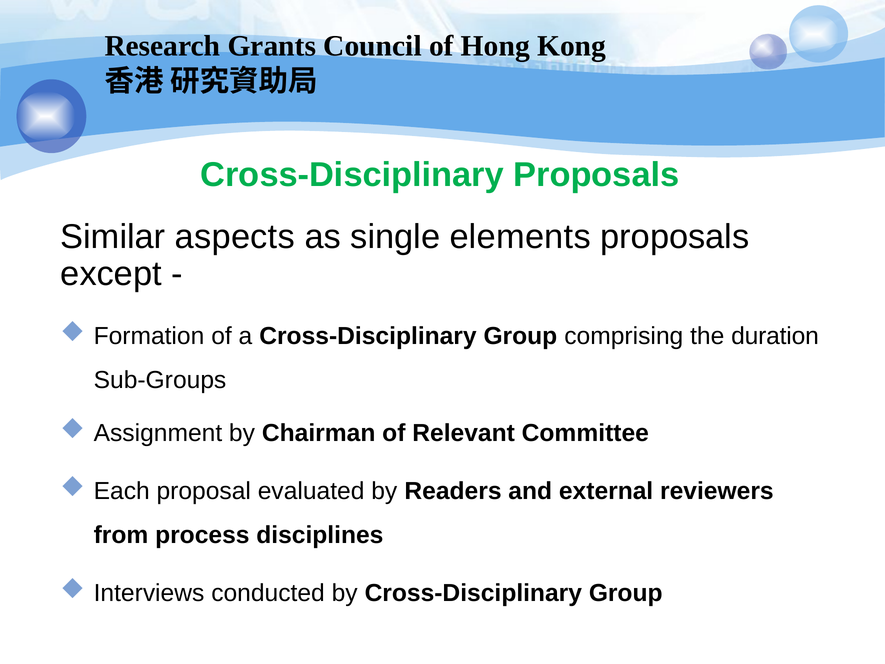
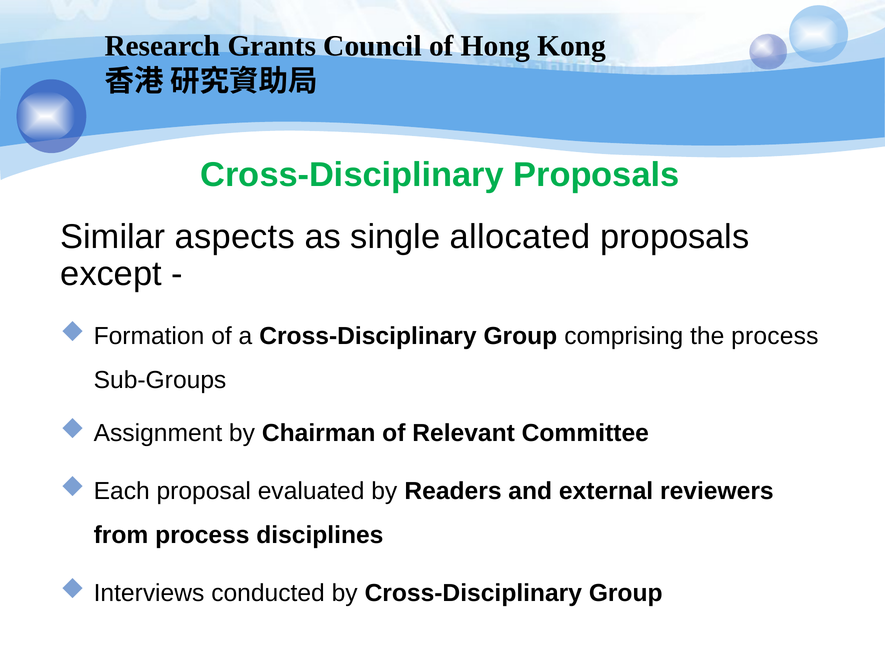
elements: elements -> allocated
the duration: duration -> process
